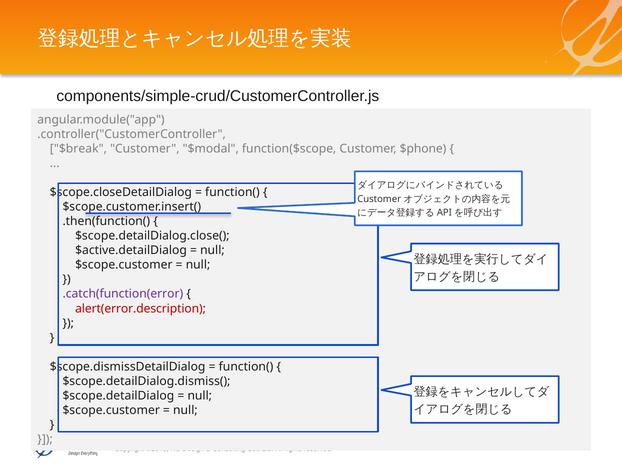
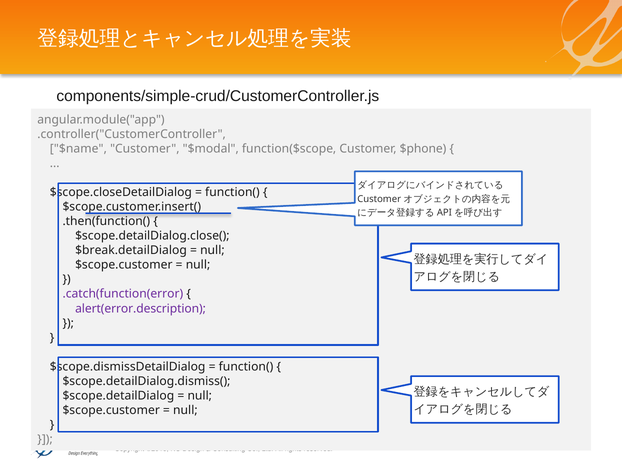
$break: $break -> $name
$active.detailDialog: $active.detailDialog -> $break.detailDialog
alert(error.description colour: red -> purple
